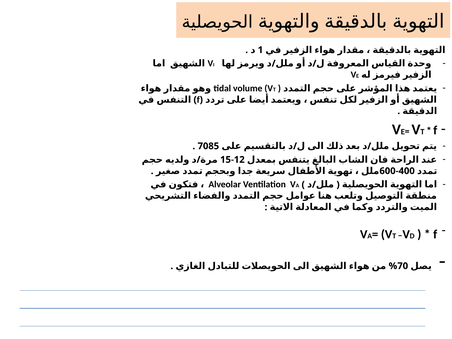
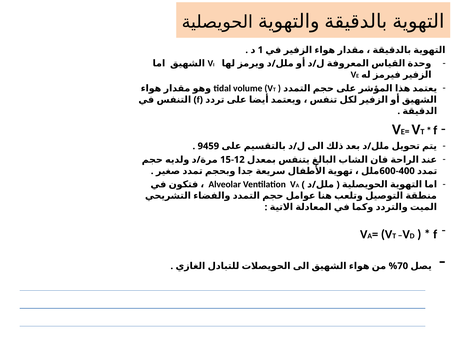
7085: 7085 -> 9459
